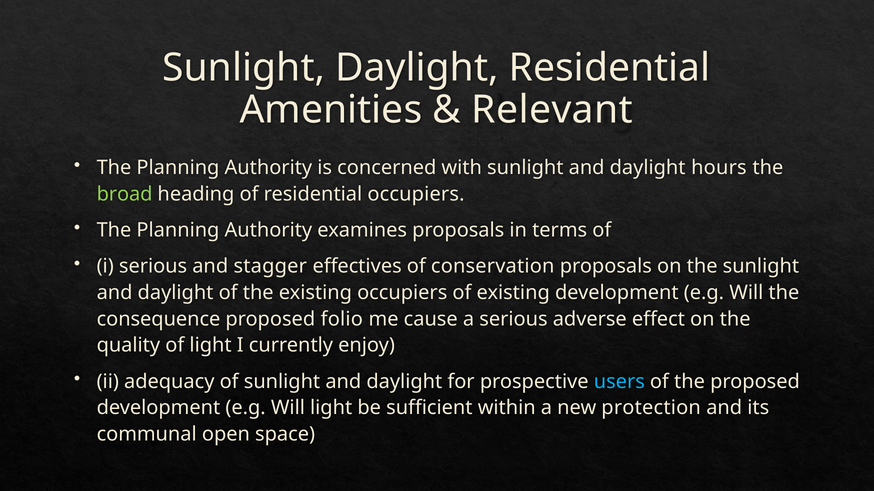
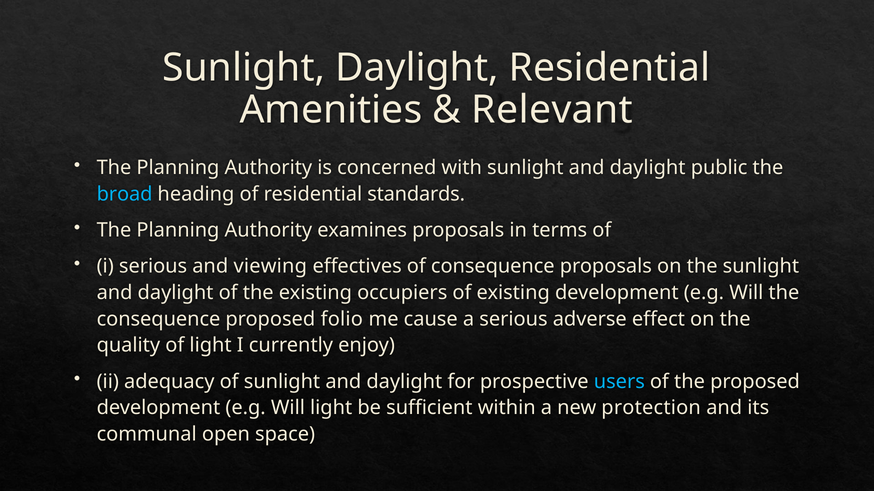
hours: hours -> public
broad colour: light green -> light blue
residential occupiers: occupiers -> standards
stagger: stagger -> viewing
of conservation: conservation -> consequence
